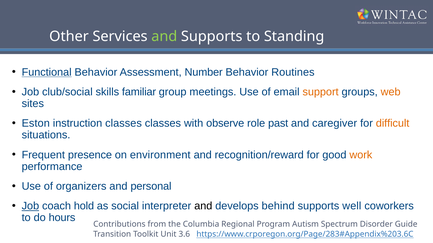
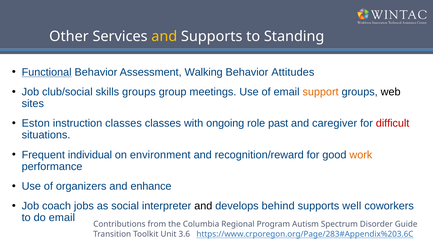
and at (164, 36) colour: light green -> yellow
Number: Number -> Walking
Routines: Routines -> Attitudes
skills familiar: familiar -> groups
web colour: orange -> black
observe: observe -> ongoing
difficult colour: orange -> red
presence: presence -> individual
personal: personal -> enhance
Job at (30, 206) underline: present -> none
hold: hold -> jobs
do hours: hours -> email
